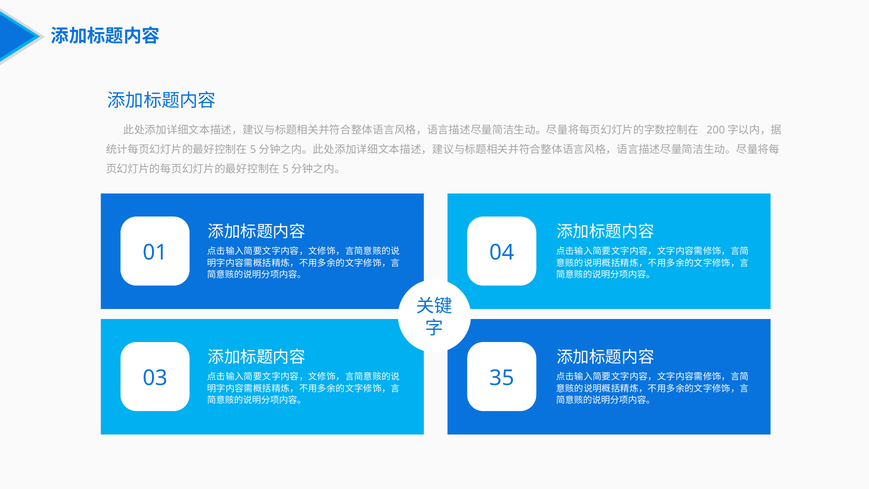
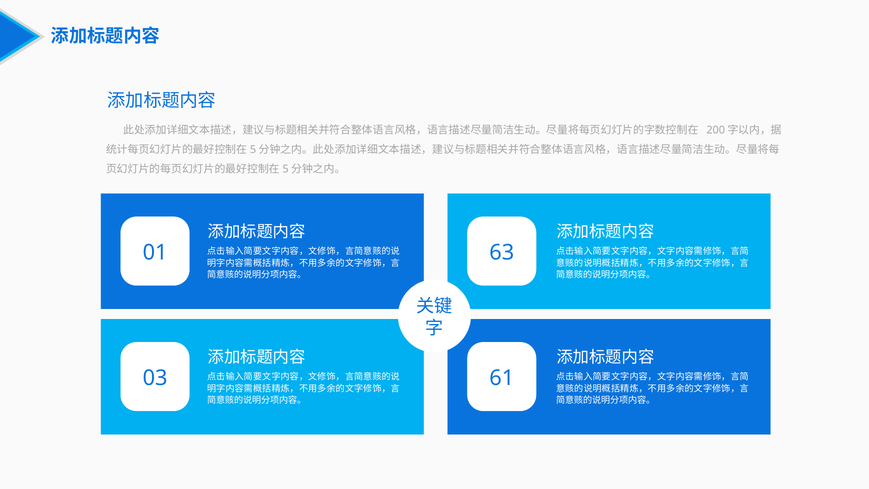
04: 04 -> 63
35: 35 -> 61
